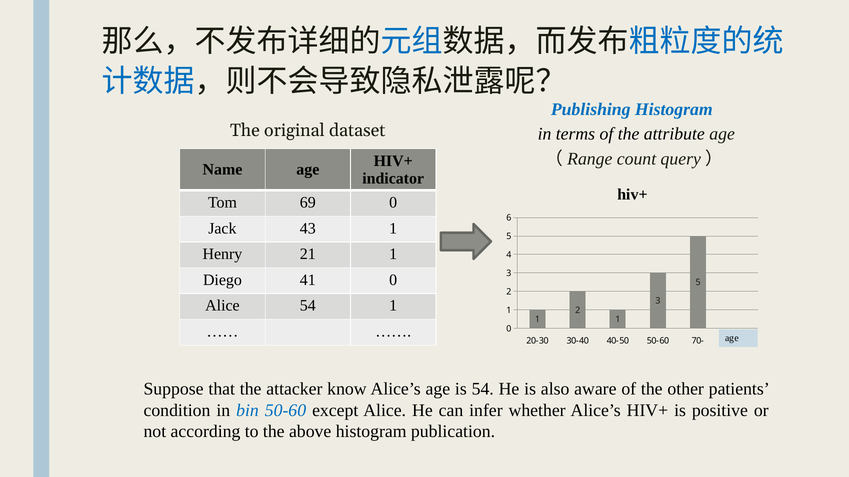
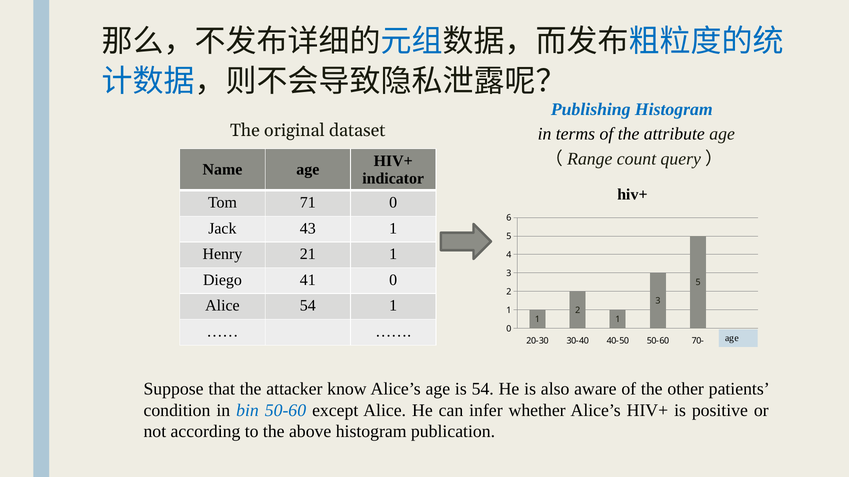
69: 69 -> 71
